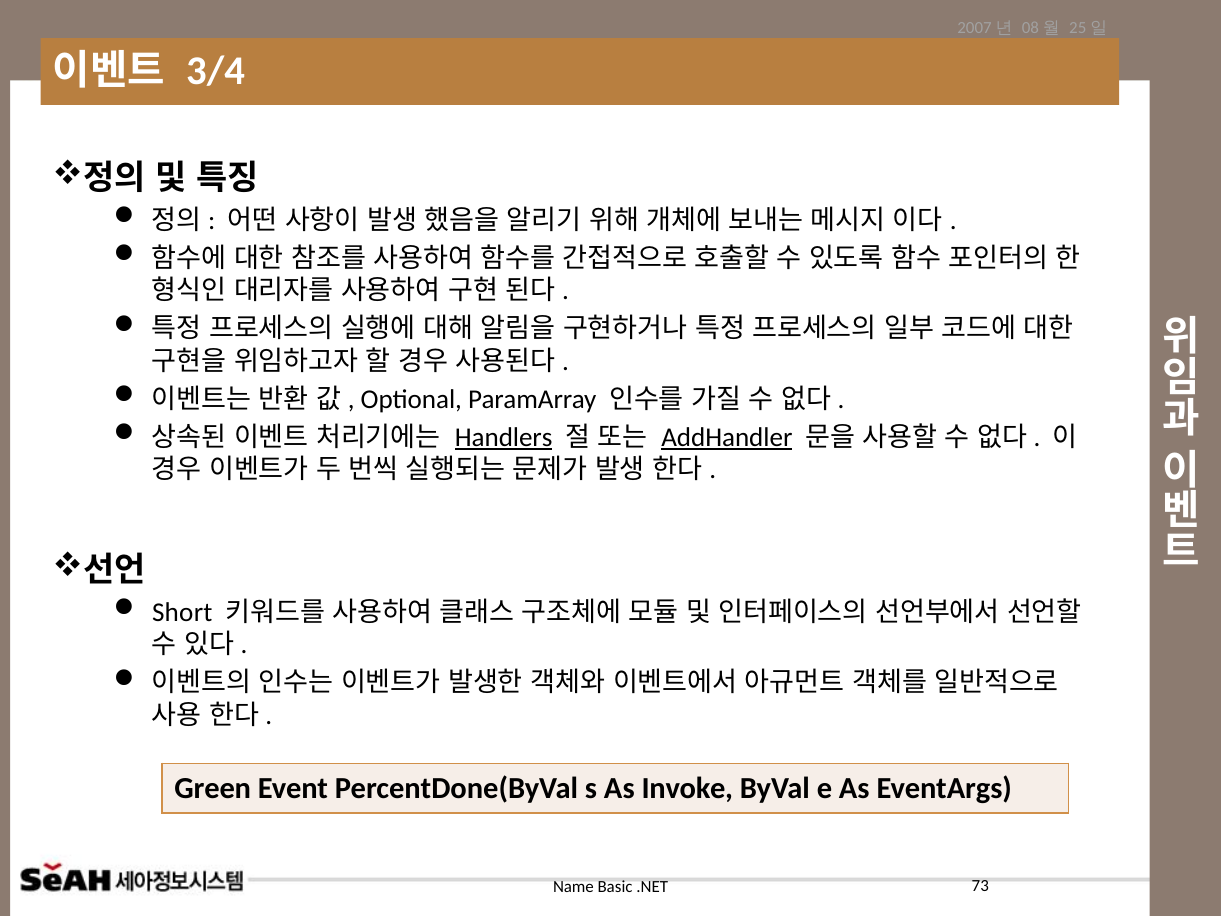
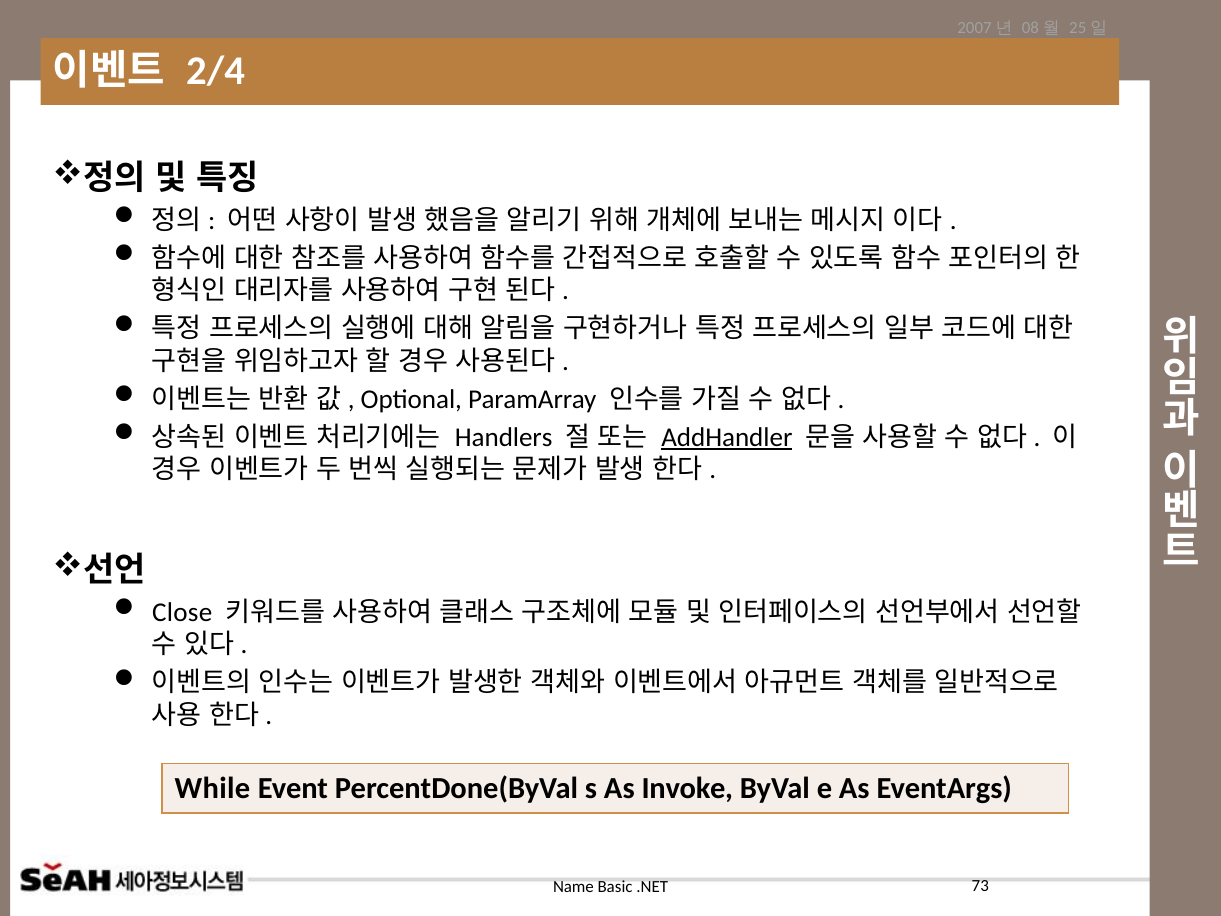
3/4: 3/4 -> 2/4
Handlers underline: present -> none
Short: Short -> Close
Green: Green -> While
